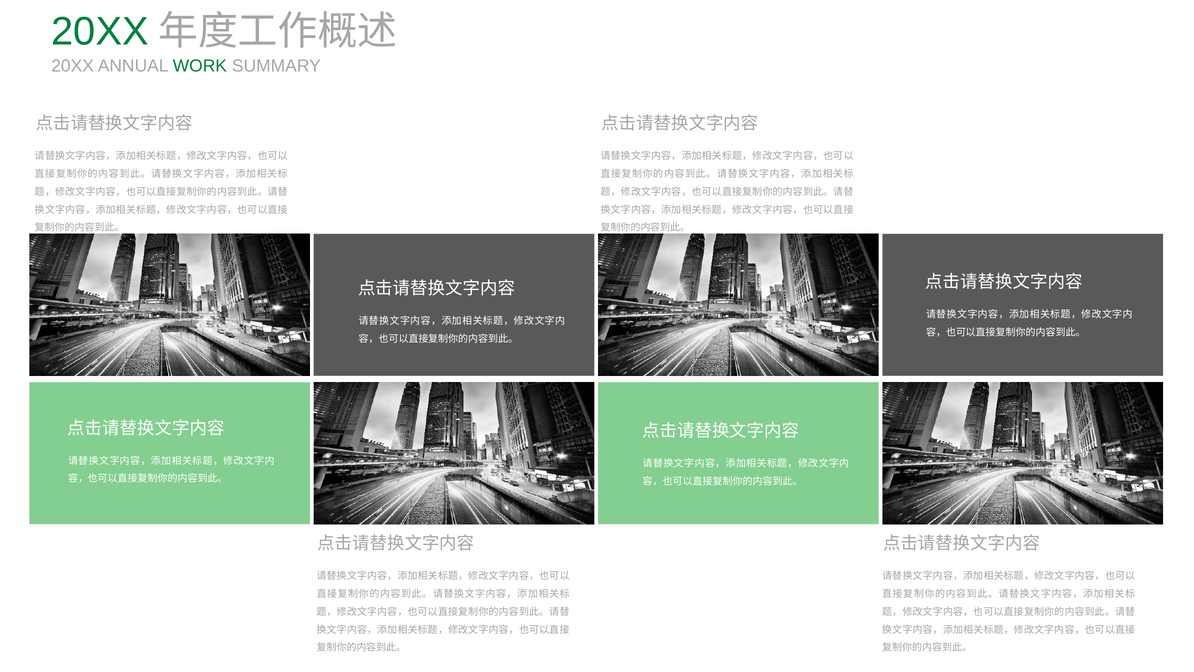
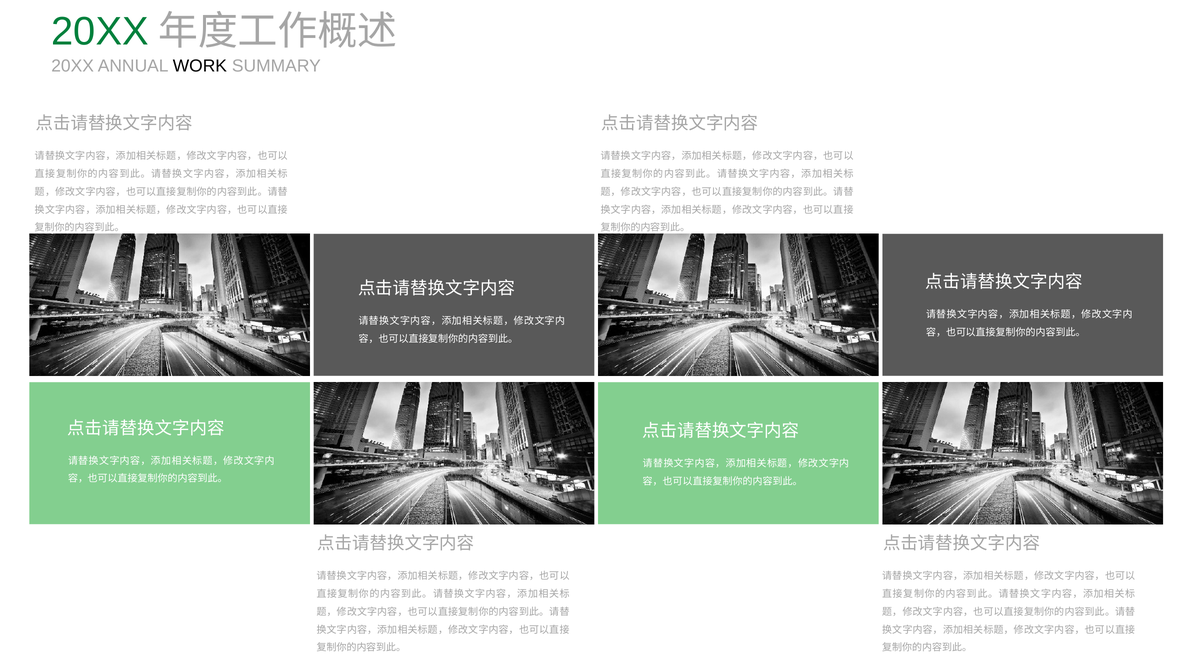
WORK colour: green -> black
